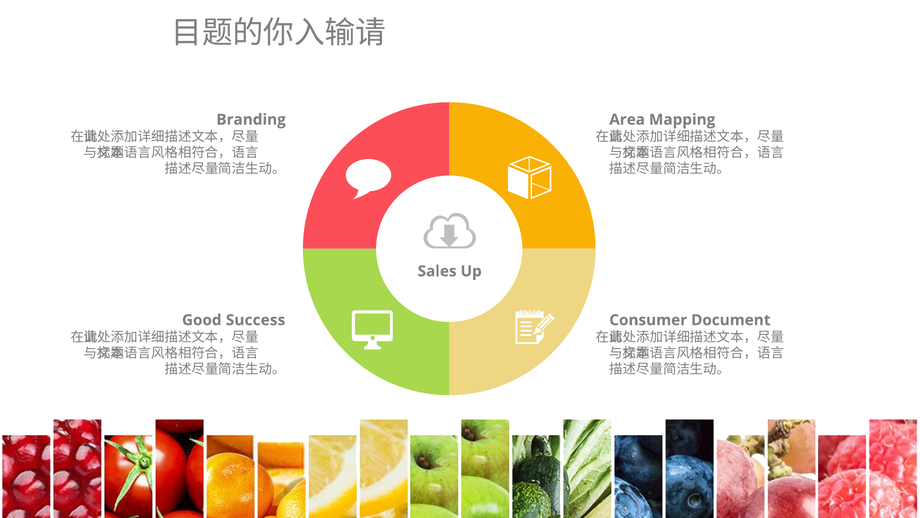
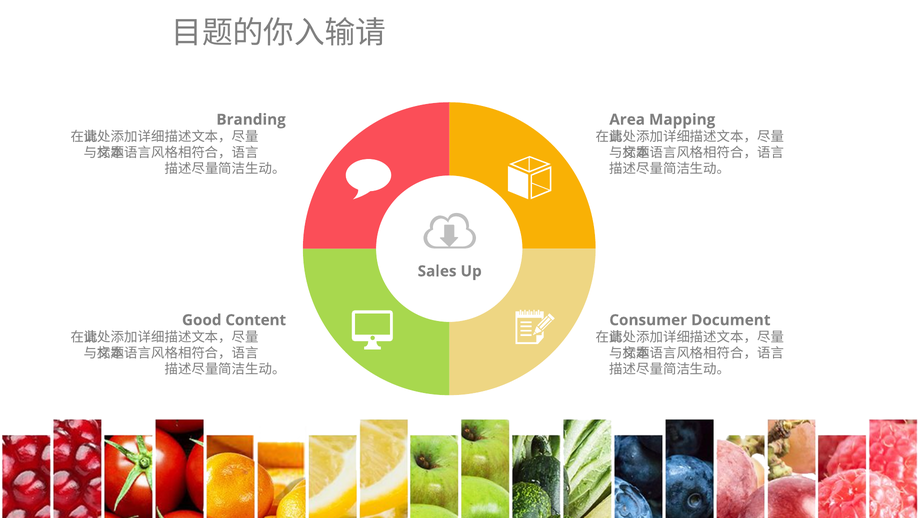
Success: Success -> Content
